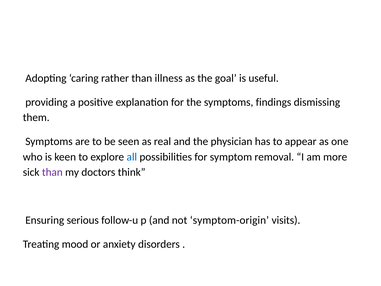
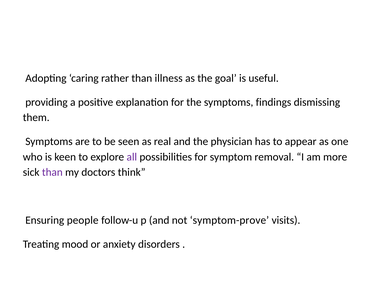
all colour: blue -> purple
serious: serious -> people
symptom-origin: symptom-origin -> symptom-prove
